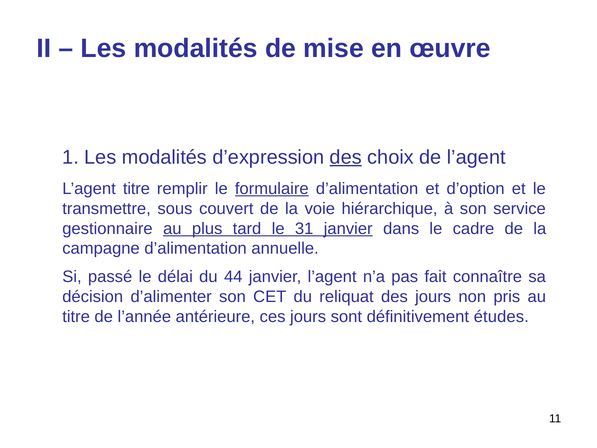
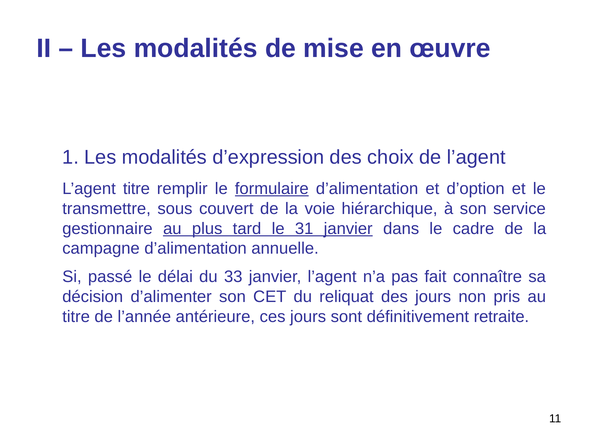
des at (346, 157) underline: present -> none
44: 44 -> 33
études: études -> retraite
